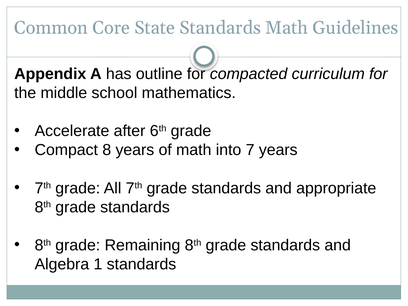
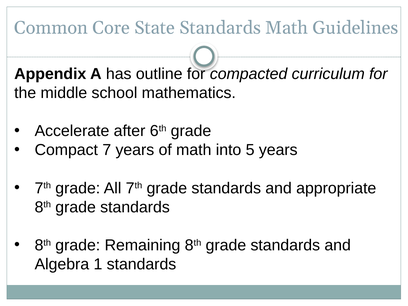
8: 8 -> 7
7: 7 -> 5
